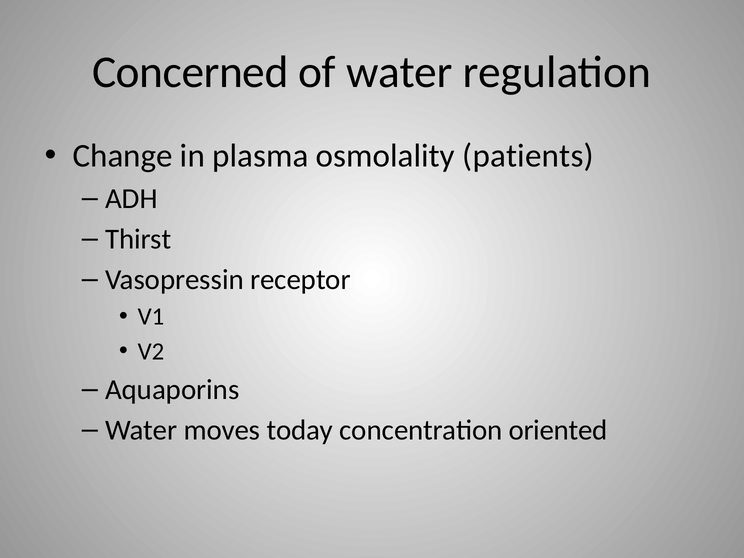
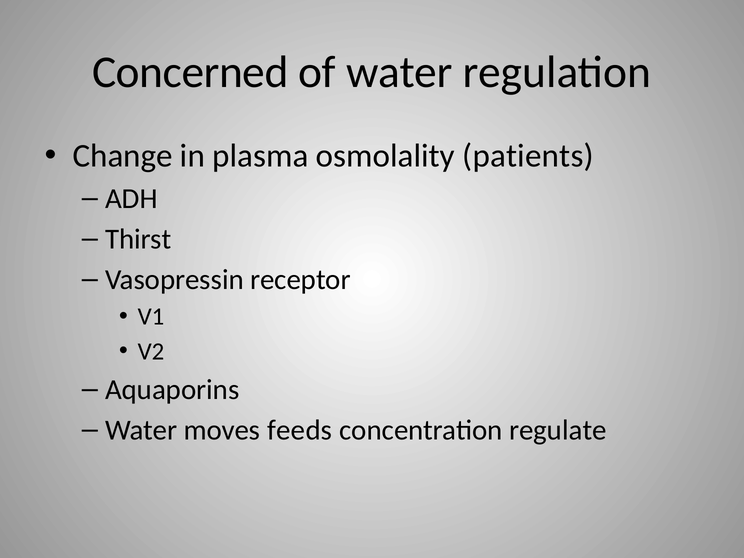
today: today -> feeds
oriented: oriented -> regulate
